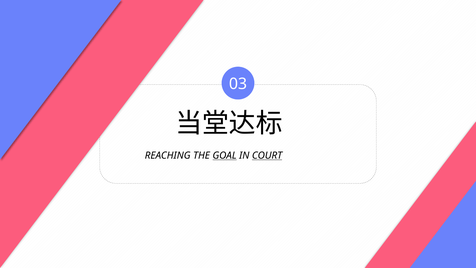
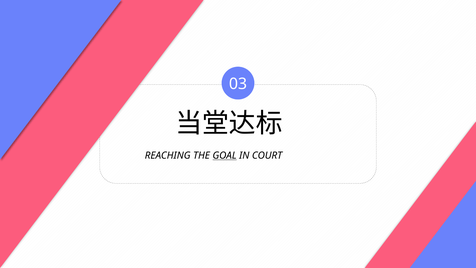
COURT underline: present -> none
